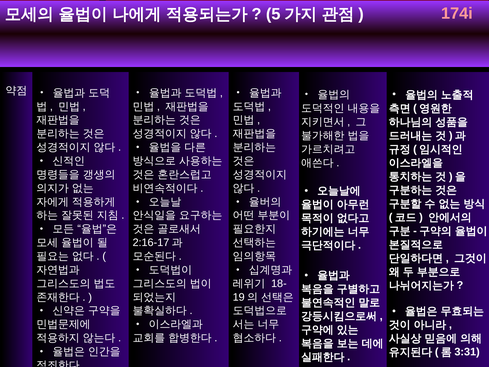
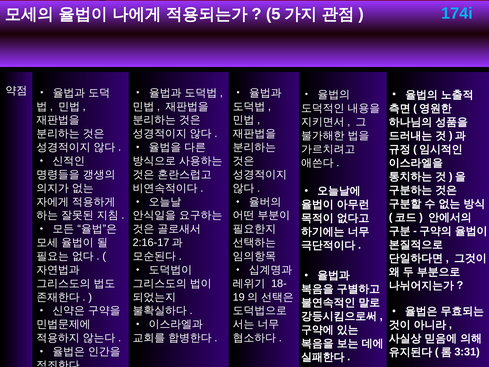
174i colour: pink -> light blue
